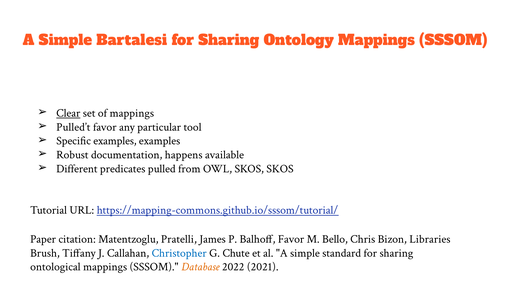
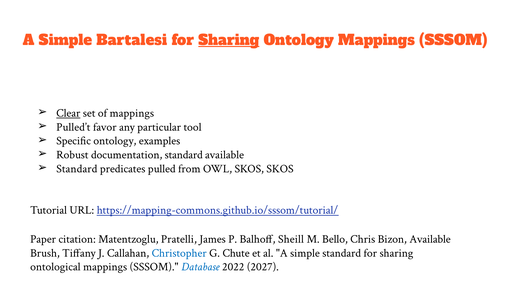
Sharing at (229, 40) underline: none -> present
Specific examples: examples -> ontology
documentation happens: happens -> standard
Different at (77, 169): Different -> Standard
Balhoff Favor: Favor -> Sheill
Bizon Libraries: Libraries -> Available
Database colour: orange -> blue
2021: 2021 -> 2027
